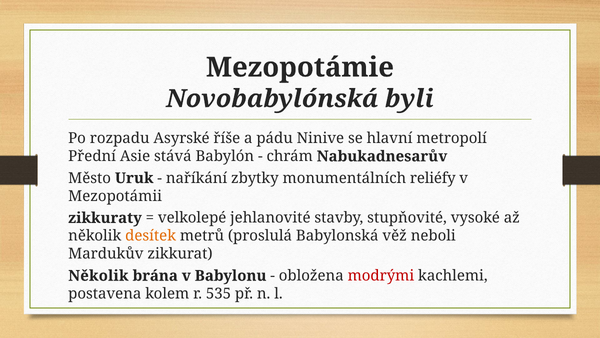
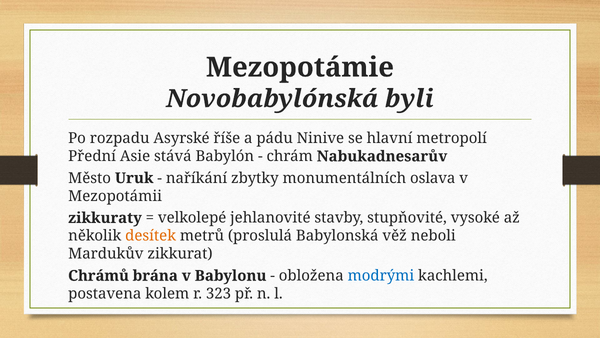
reliéfy: reliéfy -> oslava
Několik at (98, 275): Několik -> Chrámů
modrými colour: red -> blue
535: 535 -> 323
